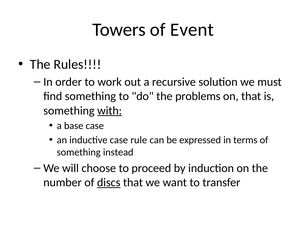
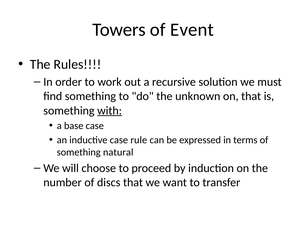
problems: problems -> unknown
instead: instead -> natural
discs underline: present -> none
